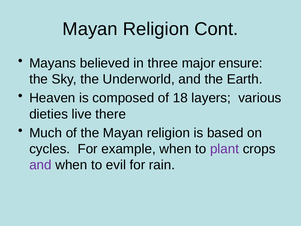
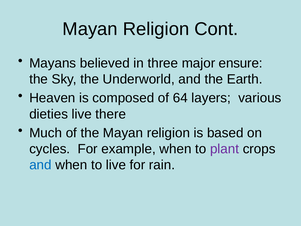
18: 18 -> 64
and at (40, 165) colour: purple -> blue
to evil: evil -> live
